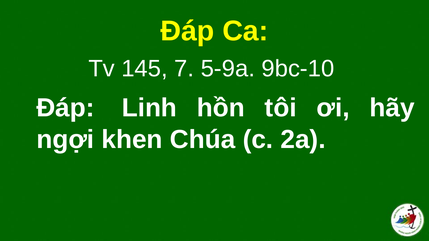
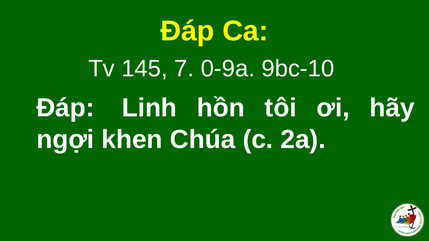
5-9a: 5-9a -> 0-9a
